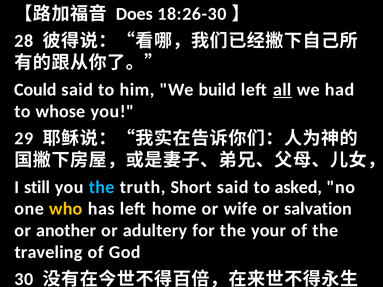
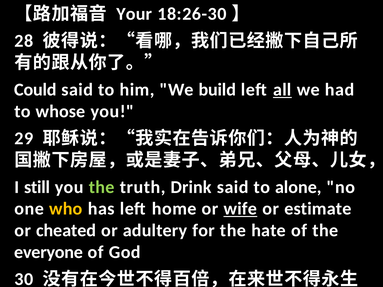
Does: Does -> Your
the at (102, 187) colour: light blue -> light green
Short: Short -> Drink
asked: asked -> alone
wife underline: none -> present
salvation: salvation -> estimate
another: another -> cheated
your: your -> hate
traveling: traveling -> everyone
